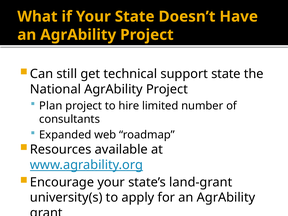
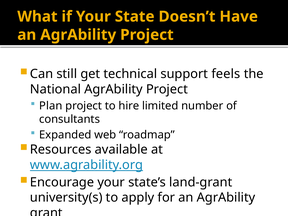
support state: state -> feels
